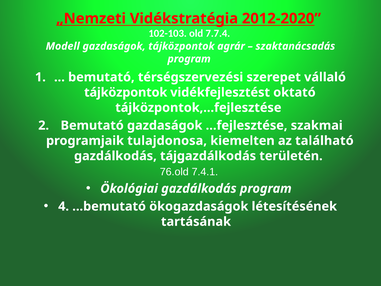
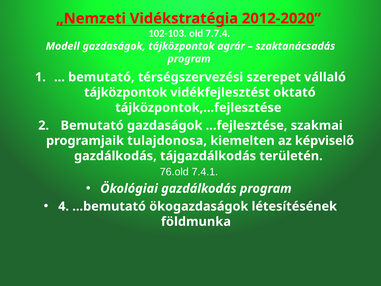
található: található -> képviselő
tartásának: tartásának -> földmunka
